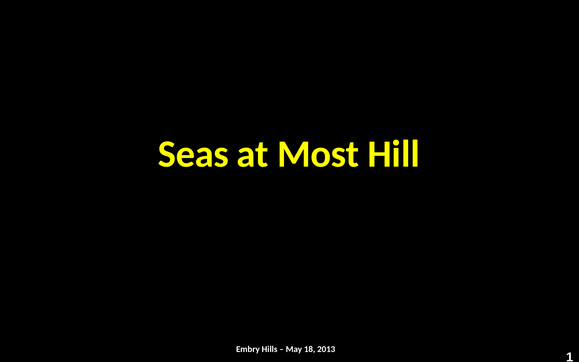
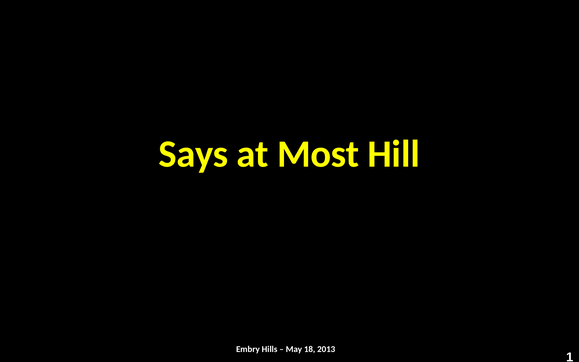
Seas: Seas -> Says
